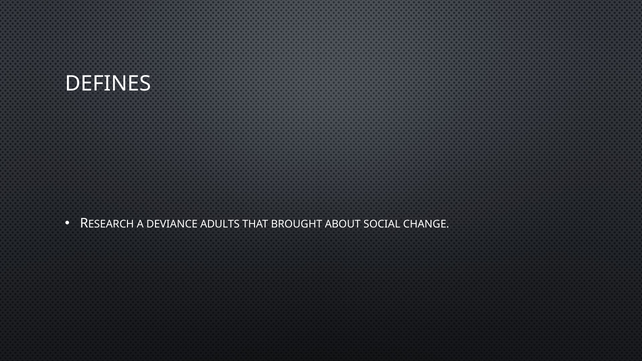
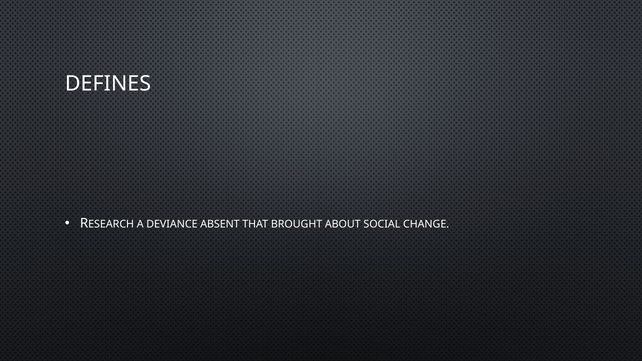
ADULTS: ADULTS -> ABSENT
